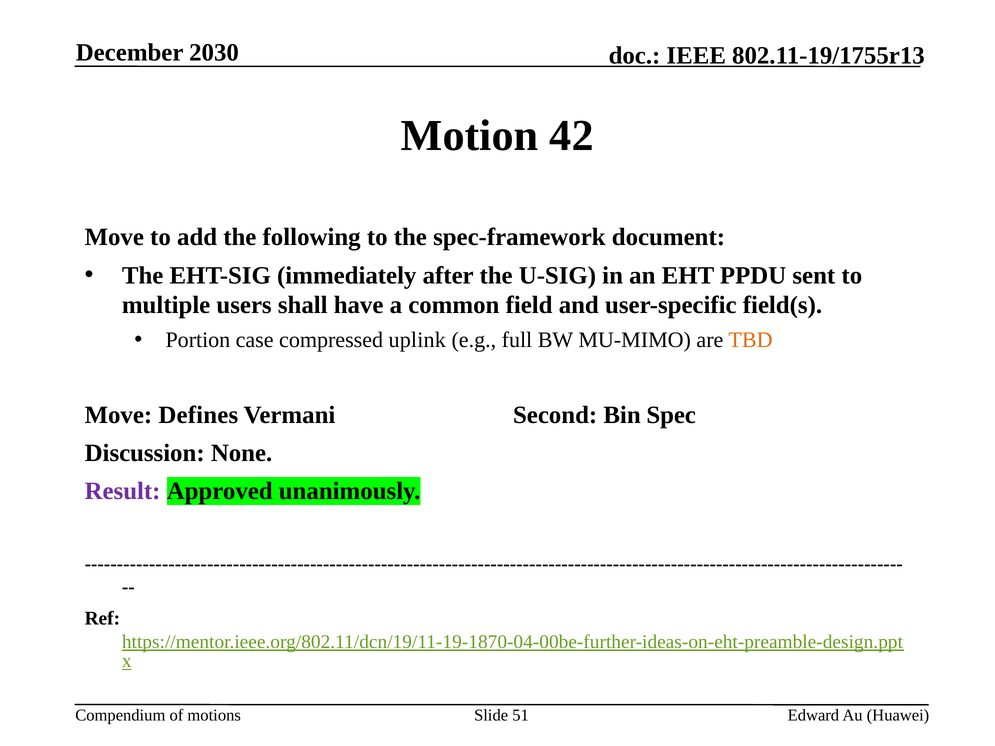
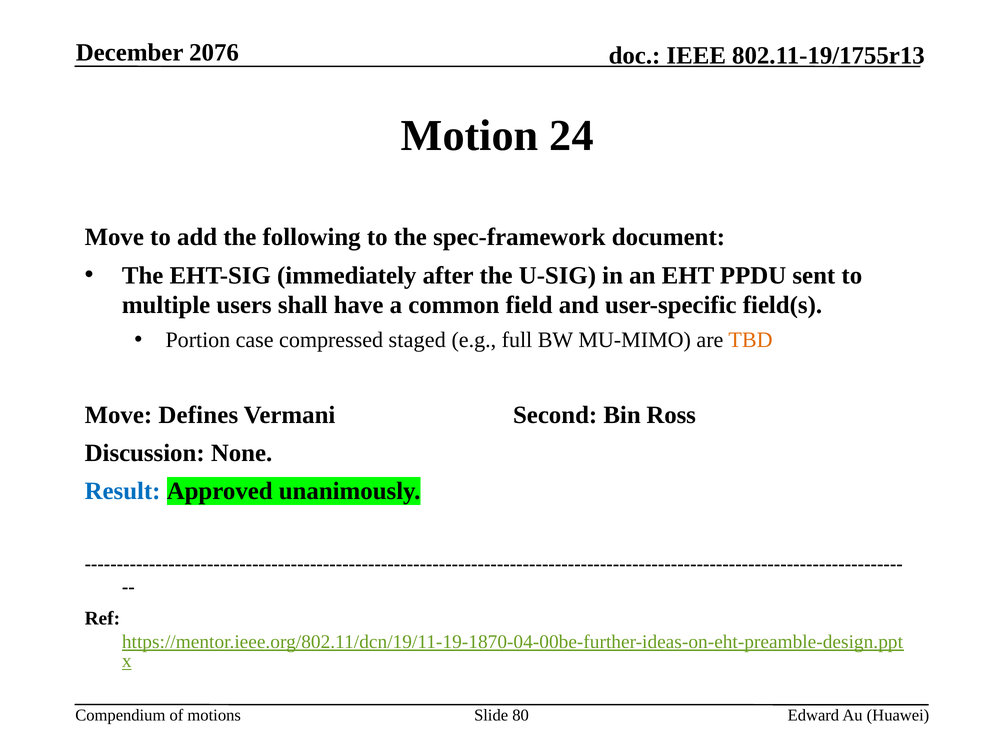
2030: 2030 -> 2076
42: 42 -> 24
uplink: uplink -> staged
Spec: Spec -> Ross
Result colour: purple -> blue
51: 51 -> 80
